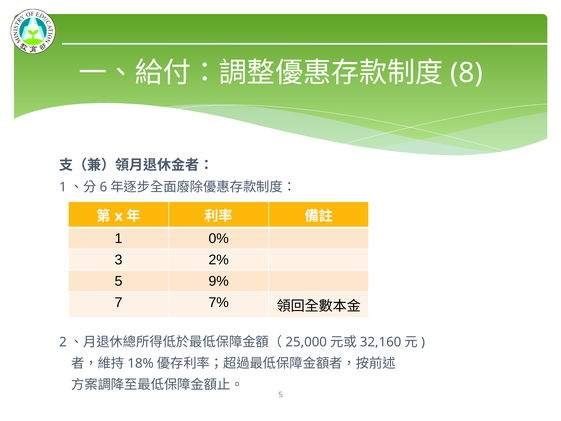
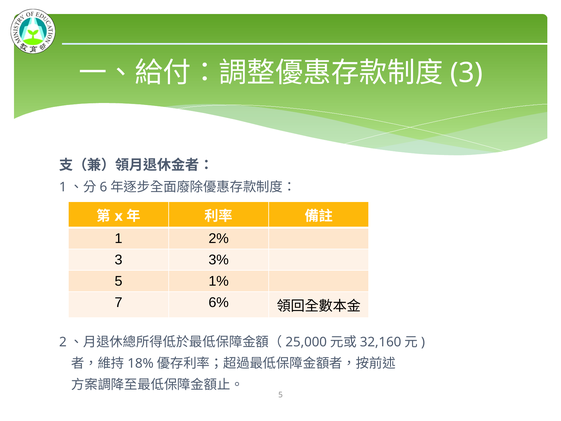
8 at (466, 73): 8 -> 3
0%: 0% -> 2%
2%: 2% -> 3%
9%: 9% -> 1%
7%: 7% -> 6%
